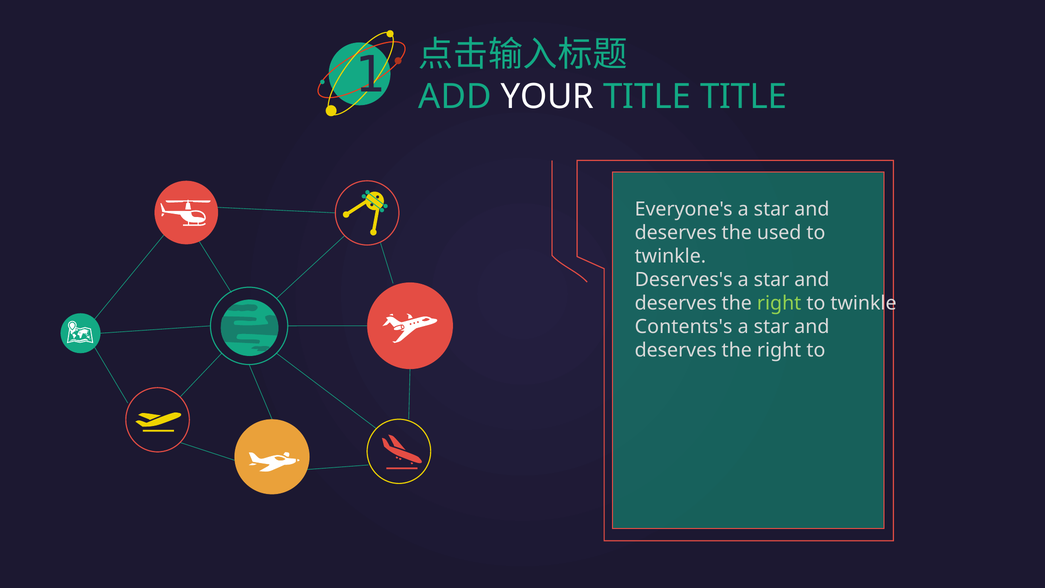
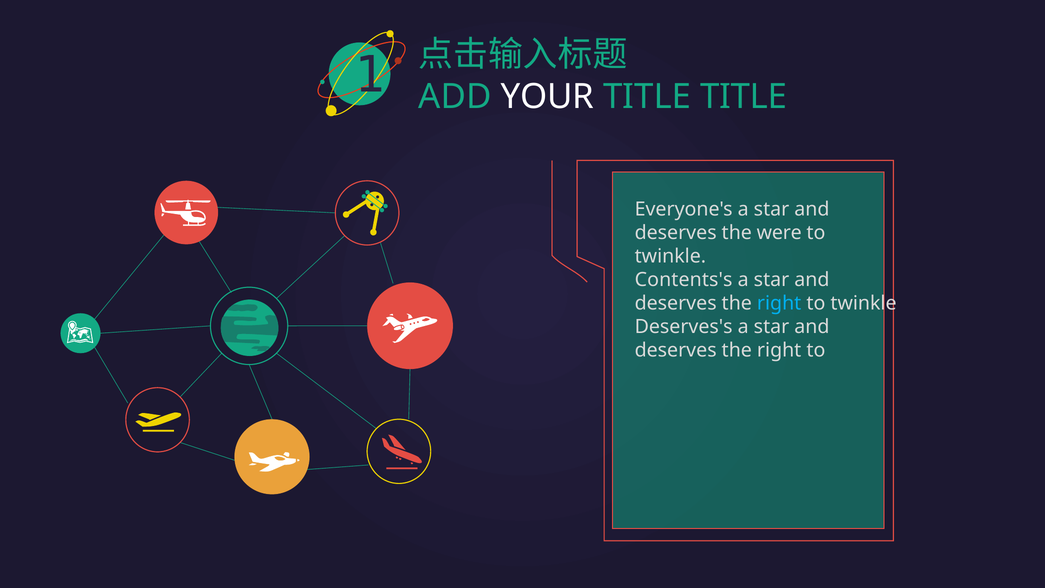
used: used -> were
Deserves's: Deserves's -> Contents's
right at (779, 303) colour: light green -> light blue
Contents's: Contents's -> Deserves's
